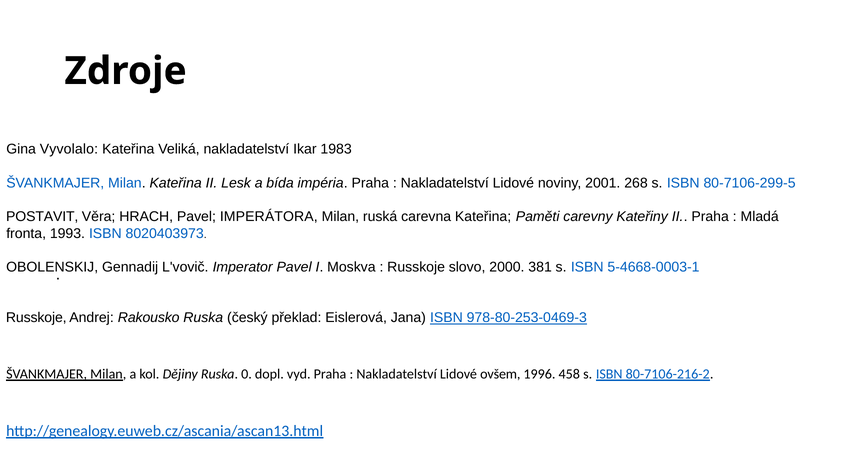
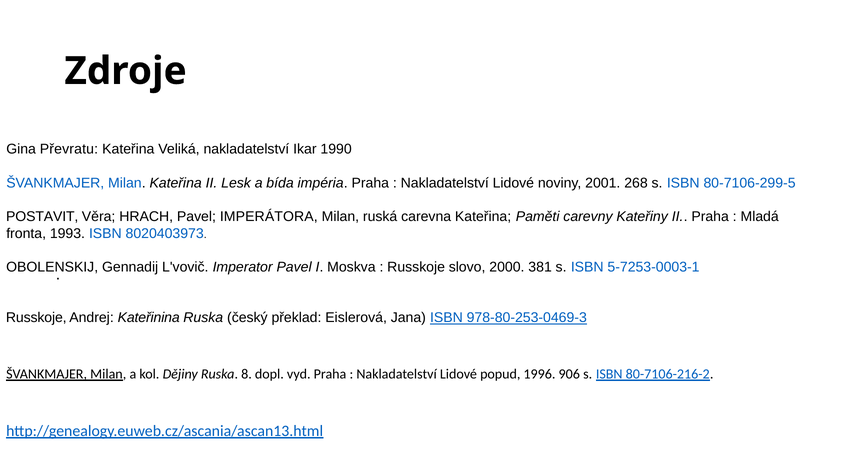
Vyvolalo: Vyvolalo -> Převratu
1983: 1983 -> 1990
5-4668-0003-1: 5-4668-0003-1 -> 5-7253-0003-1
Rakousko: Rakousko -> Kateřinina
0: 0 -> 8
ovšem: ovšem -> popud
458: 458 -> 906
